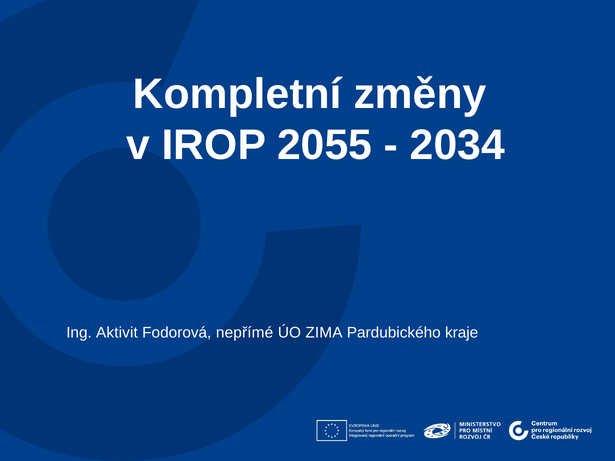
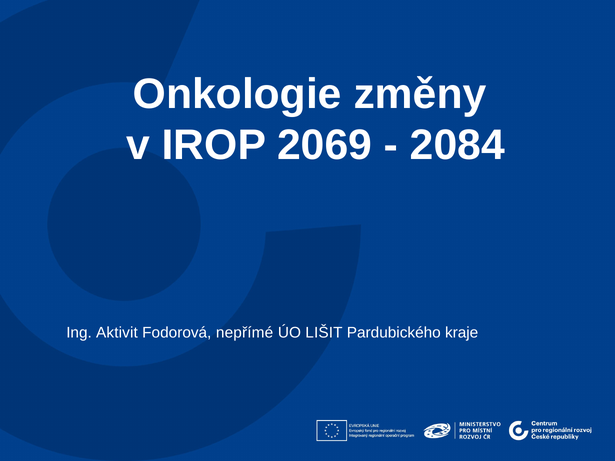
Kompletní: Kompletní -> Onkologie
2055: 2055 -> 2069
2034: 2034 -> 2084
ZIMA: ZIMA -> LIŠIT
